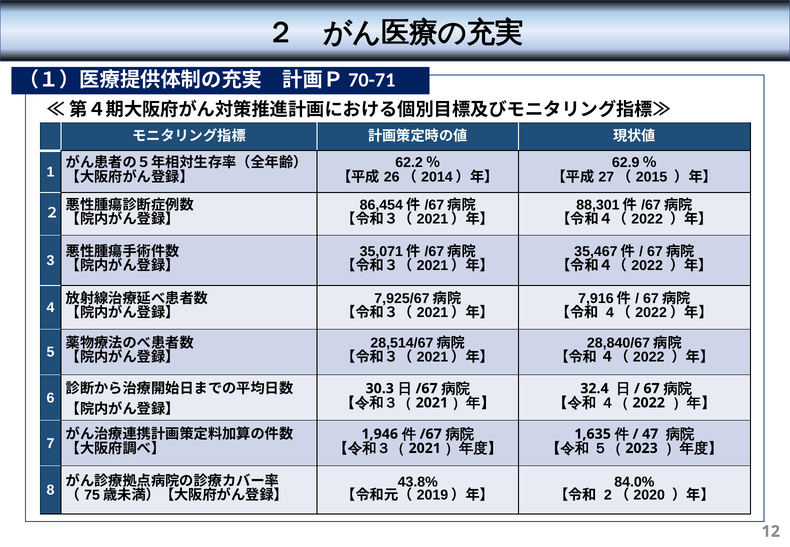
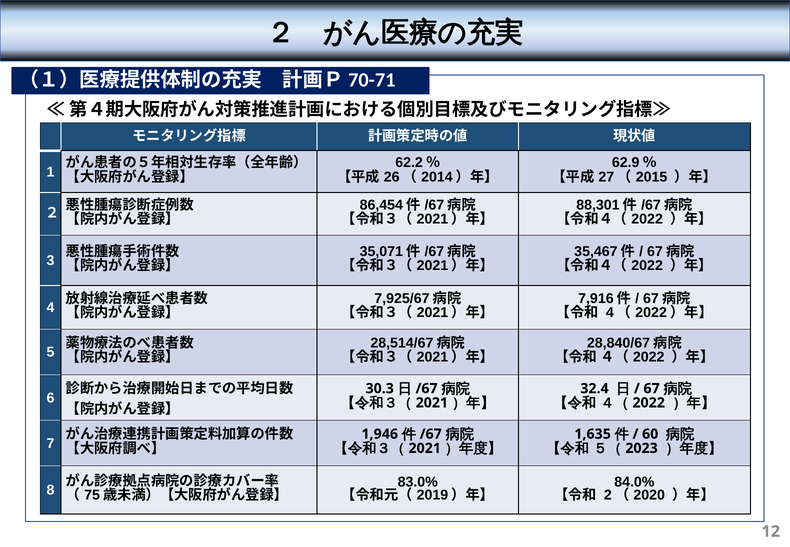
47: 47 -> 60
43.8%: 43.8% -> 83.0%
